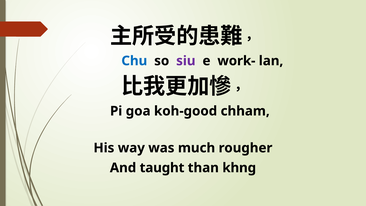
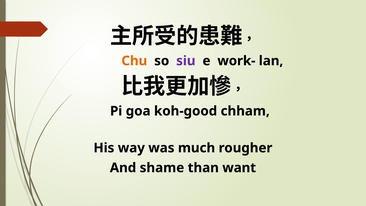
Chu colour: blue -> orange
taught: taught -> shame
khng: khng -> want
